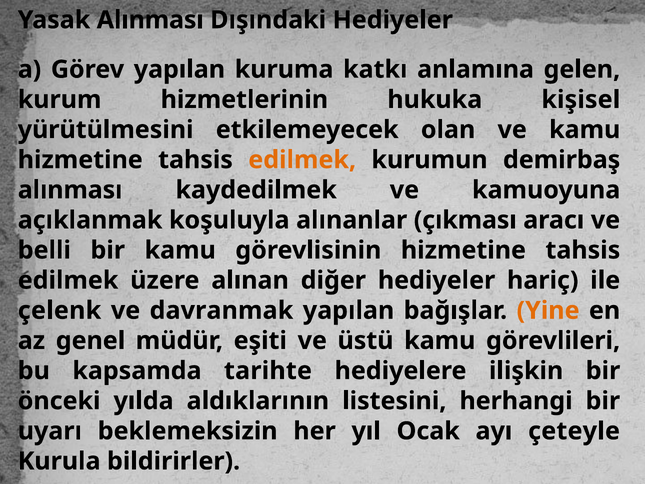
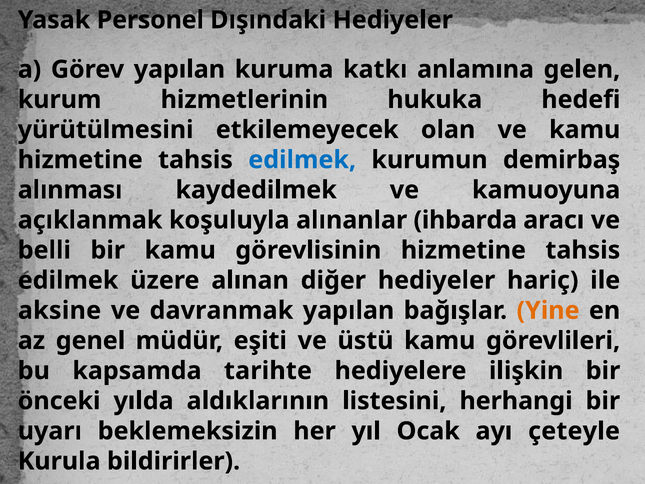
Yasak Alınması: Alınması -> Personel
kişisel: kişisel -> hedefi
edilmek at (302, 160) colour: orange -> blue
çıkması: çıkması -> ihbarda
çelenk: çelenk -> aksine
